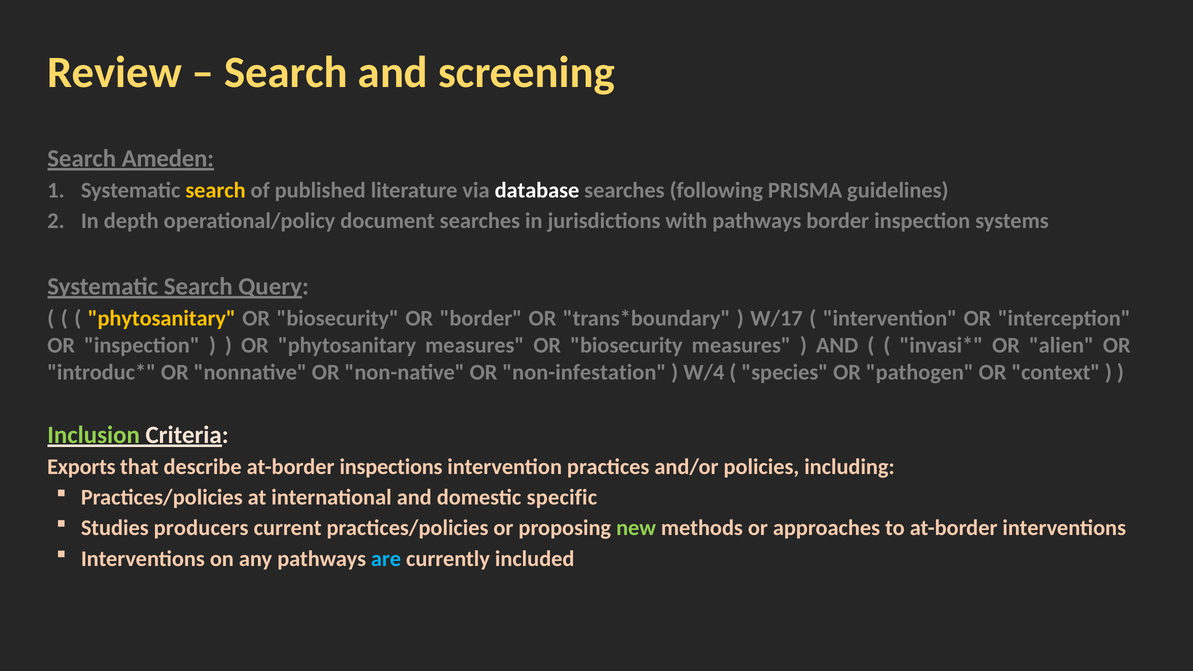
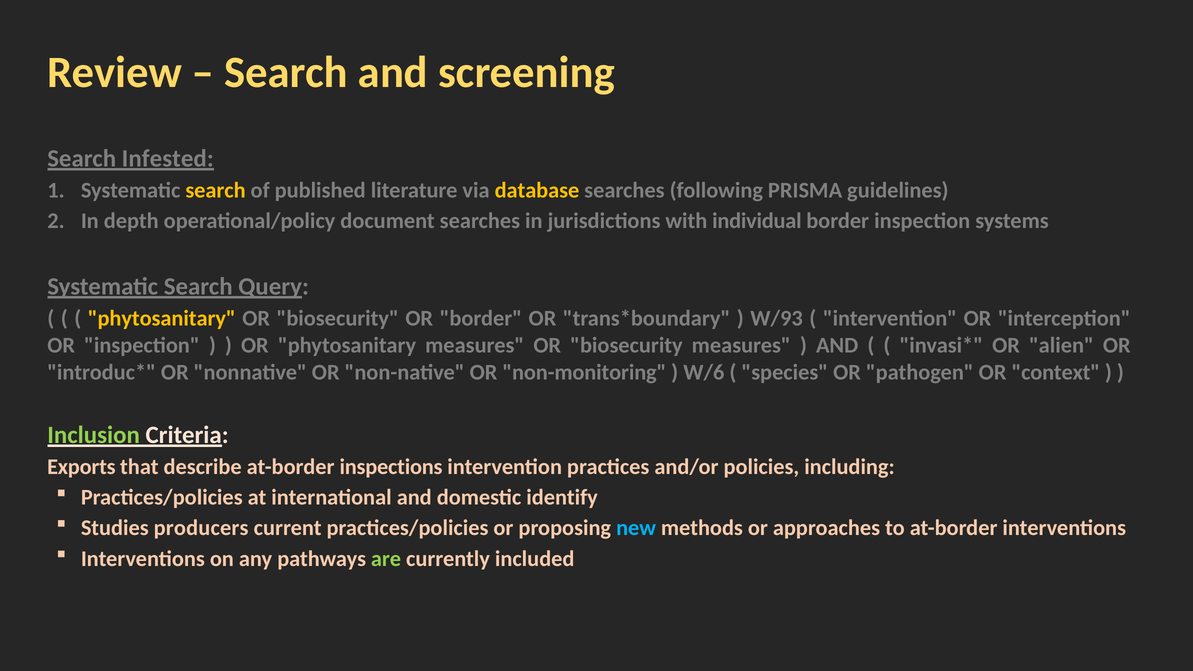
Ameden: Ameden -> Infested
database colour: white -> yellow
with pathways: pathways -> individual
W/17: W/17 -> W/93
non-infestation: non-infestation -> non-monitoring
W/4: W/4 -> W/6
specific: specific -> identify
new colour: light green -> light blue
are colour: light blue -> light green
